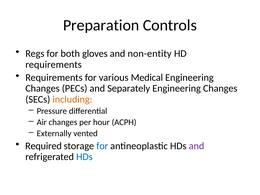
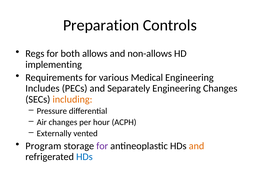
gloves: gloves -> allows
non-entity: non-entity -> non-allows
requirements at (54, 64): requirements -> implementing
Changes at (42, 88): Changes -> Includes
Required: Required -> Program
for at (102, 146) colour: blue -> purple
and at (197, 146) colour: purple -> orange
